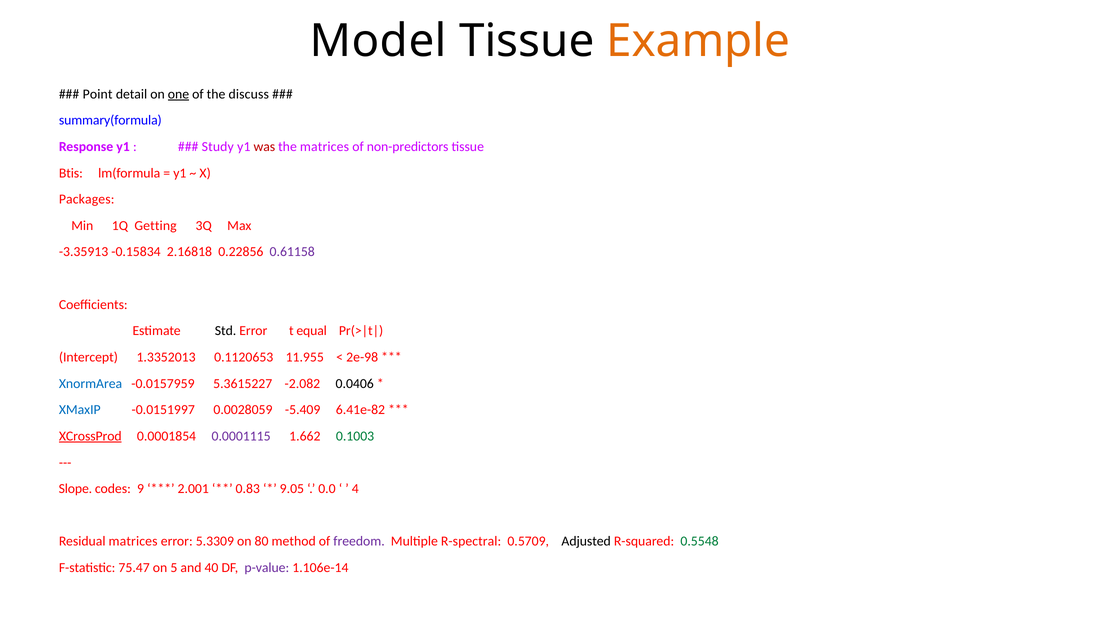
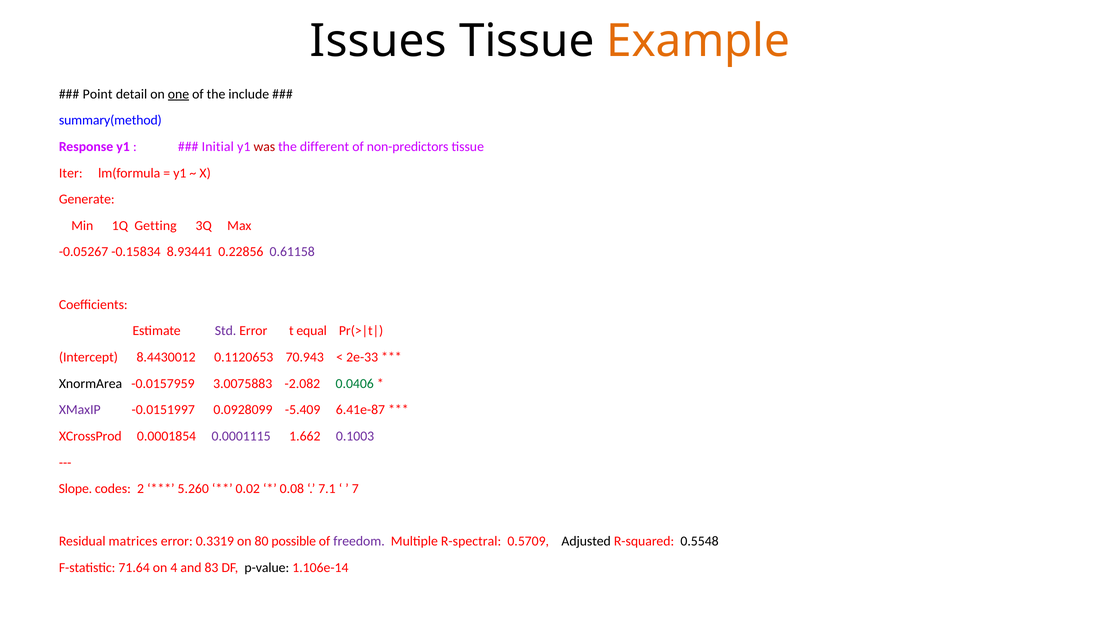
Model: Model -> Issues
discuss: discuss -> include
summary(formula: summary(formula -> summary(method
Study: Study -> Initial
the matrices: matrices -> different
Btis: Btis -> Iter
Packages: Packages -> Generate
-3.35913: -3.35913 -> -0.05267
2.16818: 2.16818 -> 8.93441
Std colour: black -> purple
1.3352013: 1.3352013 -> 8.4430012
11.955: 11.955 -> 70.943
2e-98: 2e-98 -> 2e-33
XnormArea colour: blue -> black
5.3615227: 5.3615227 -> 3.0075883
0.0406 colour: black -> green
XMaxIP colour: blue -> purple
0.0028059: 0.0028059 -> 0.0928099
6.41e-82: 6.41e-82 -> 6.41e-87
XCrossProd underline: present -> none
0.1003 colour: green -> purple
9: 9 -> 2
2.001: 2.001 -> 5.260
0.83: 0.83 -> 0.02
9.05: 9.05 -> 0.08
0.0: 0.0 -> 7.1
4: 4 -> 7
5.3309: 5.3309 -> 0.3319
method: method -> possible
0.5548 colour: green -> black
75.47: 75.47 -> 71.64
5: 5 -> 4
40: 40 -> 83
p-value colour: purple -> black
